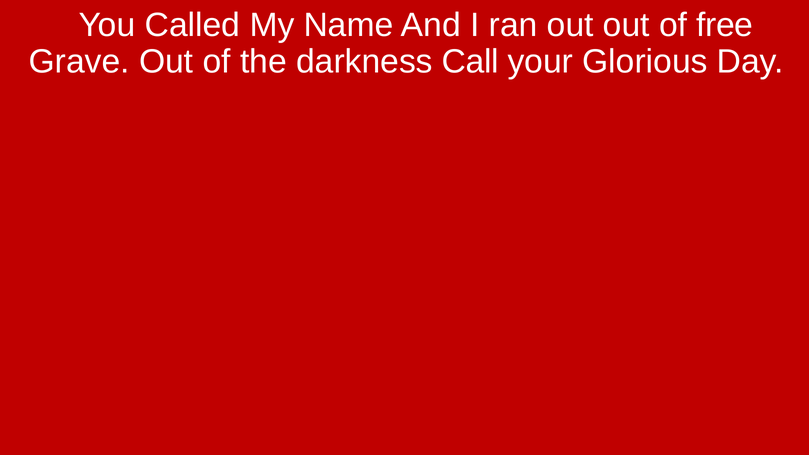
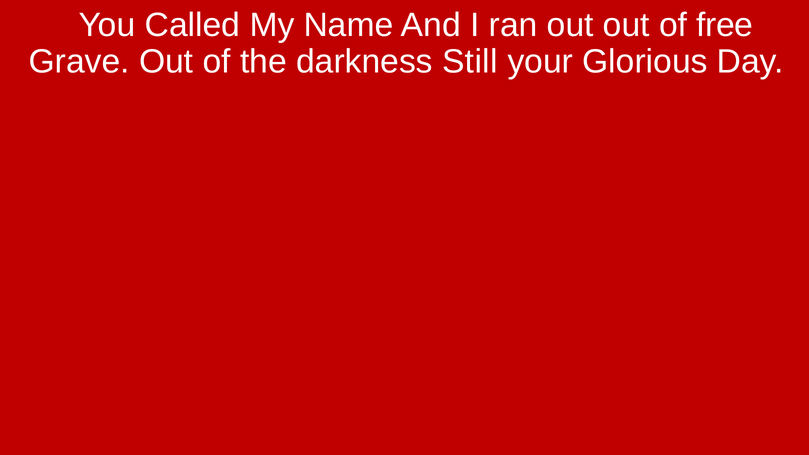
Call: Call -> Still
